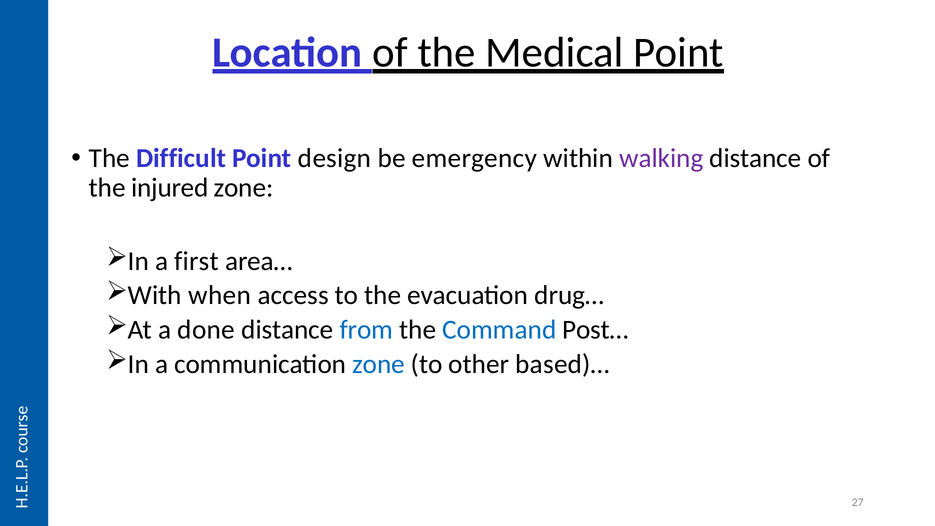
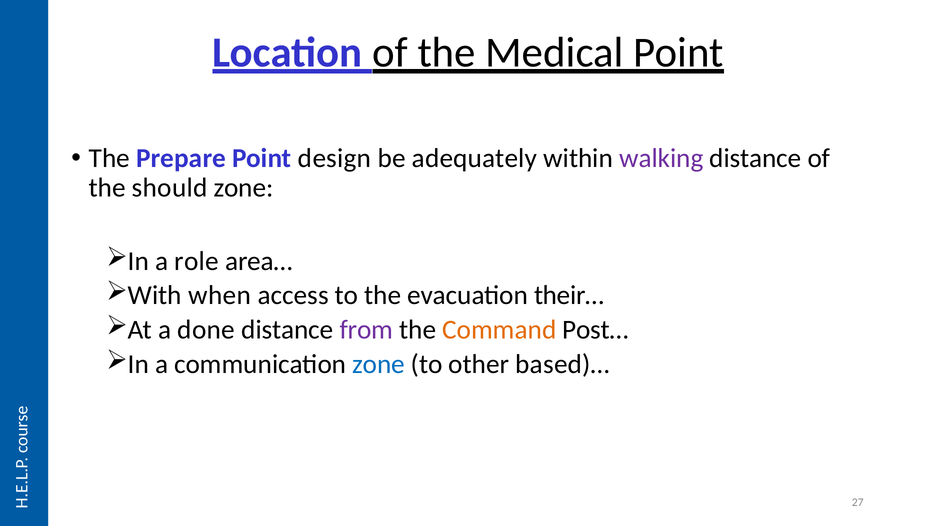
Difficult: Difficult -> Prepare
emergency: emergency -> adequately
injured: injured -> should
first: first -> role
drug…: drug… -> their…
from colour: blue -> purple
Command colour: blue -> orange
